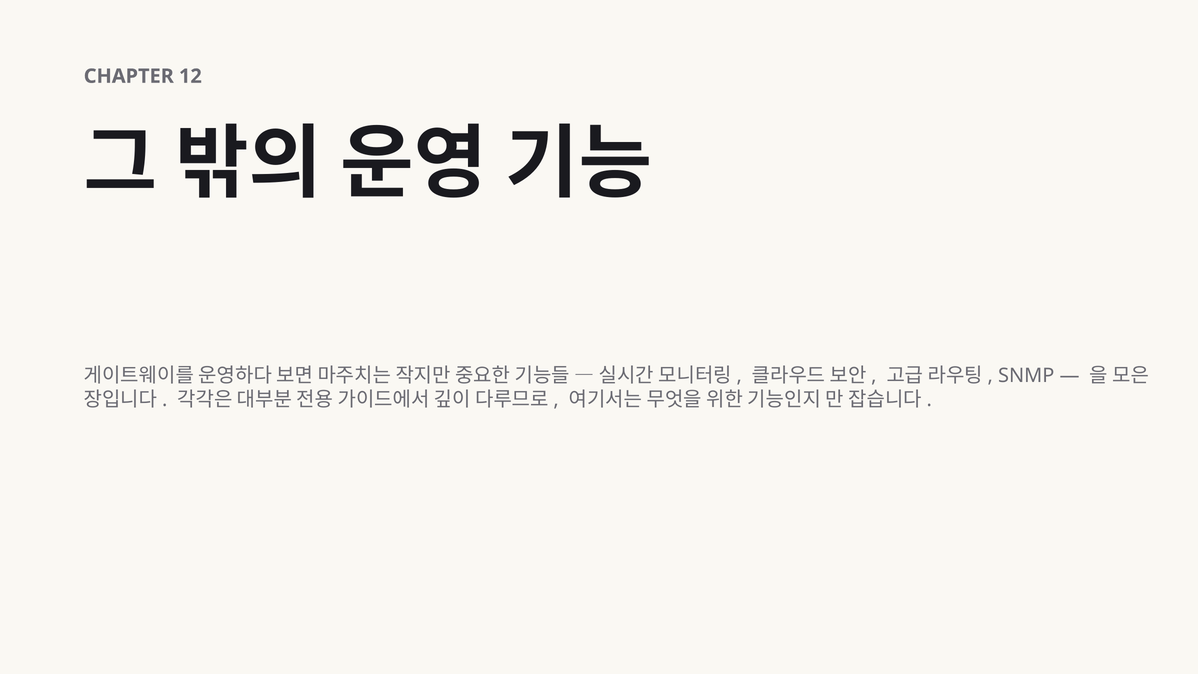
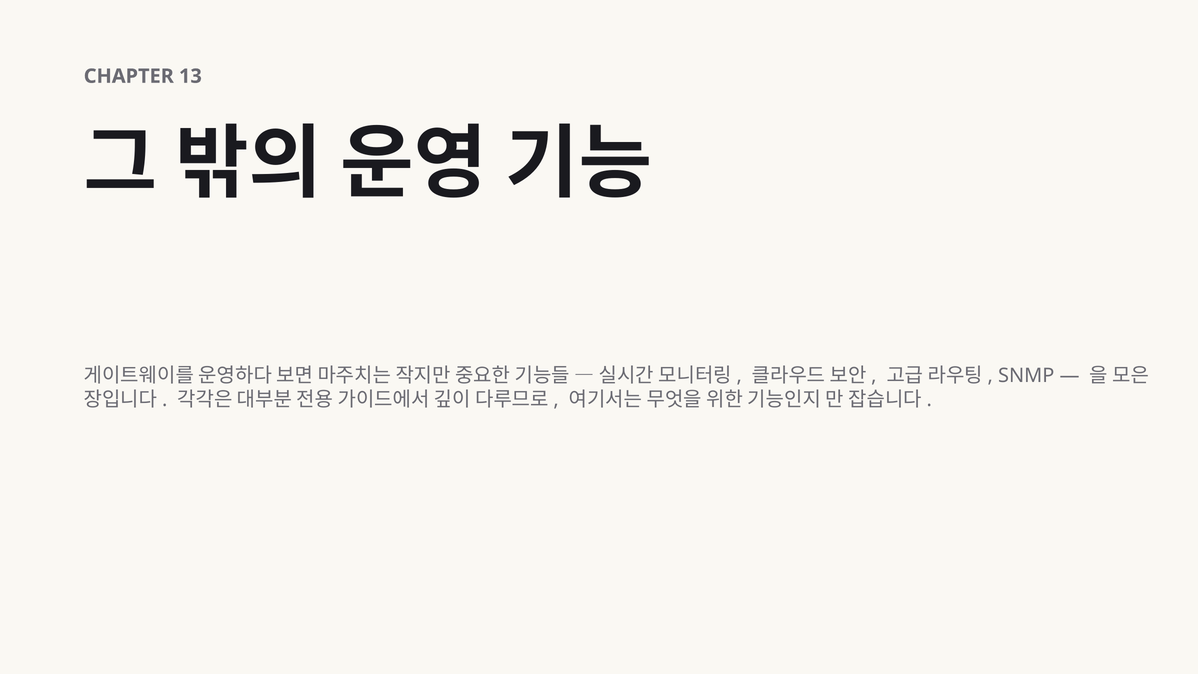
12: 12 -> 13
